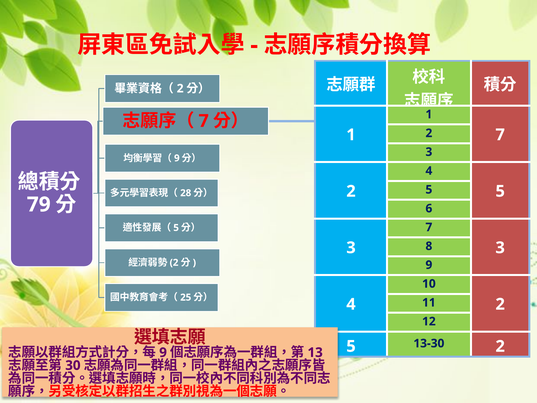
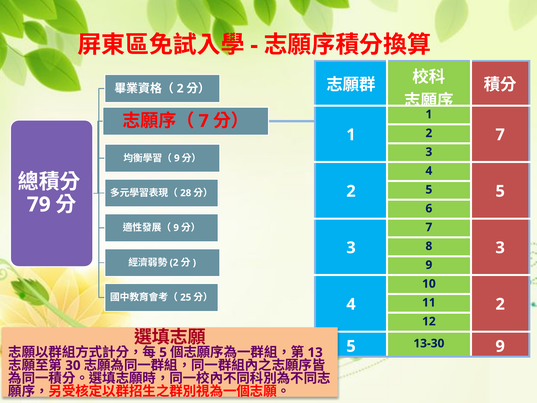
5 at (176, 228): 5 -> 9
13-30 2: 2 -> 9
9 at (163, 352): 9 -> 5
